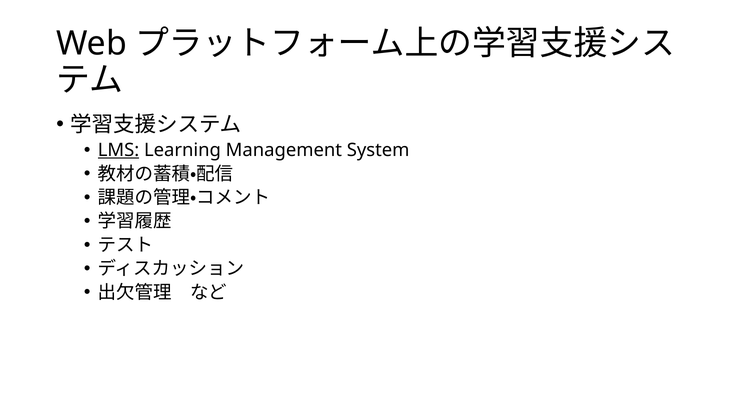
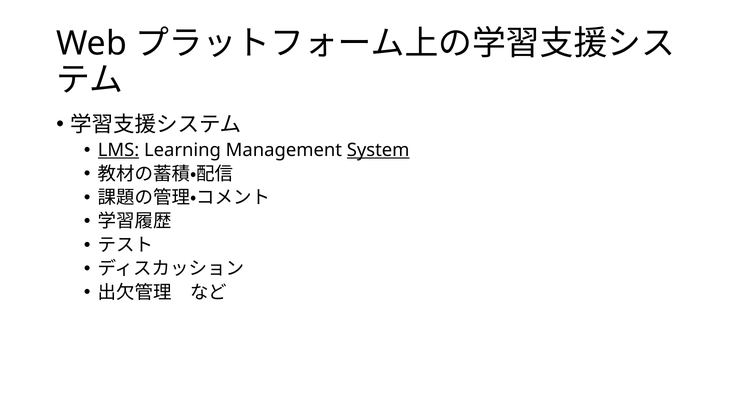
System underline: none -> present
